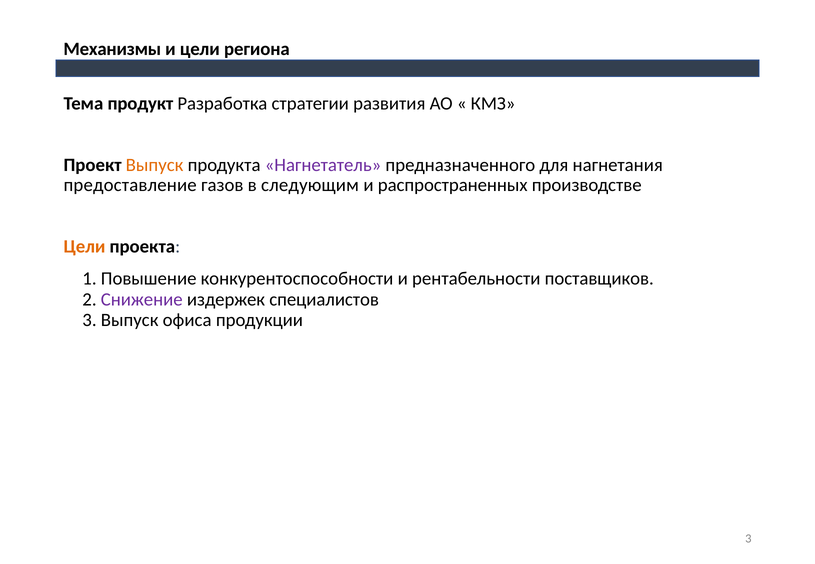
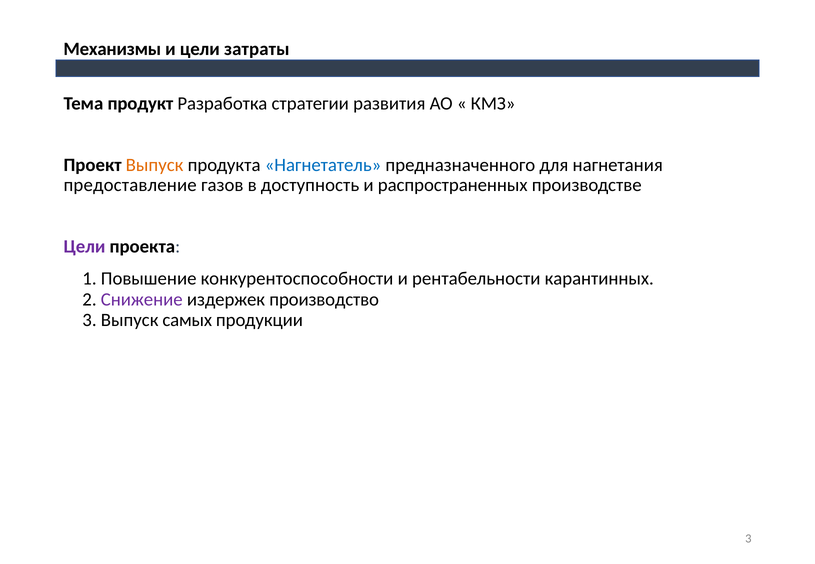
региона: региона -> затраты
Нагнетатель colour: purple -> blue
следующим: следующим -> доступность
Цели at (84, 247) colour: orange -> purple
поставщиков: поставщиков -> карантинных
специалистов: специалистов -> производство
офиса: офиса -> самых
